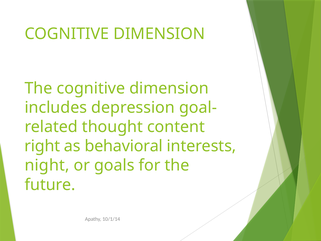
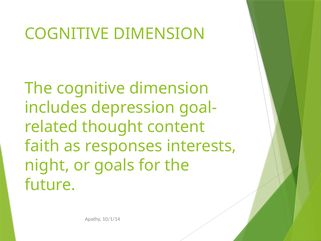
right: right -> faith
behavioral: behavioral -> responses
